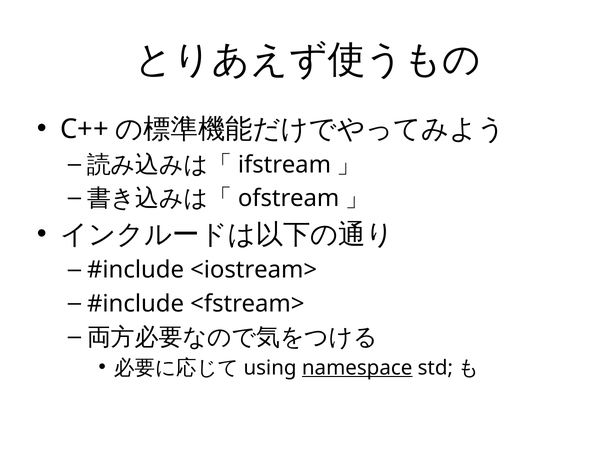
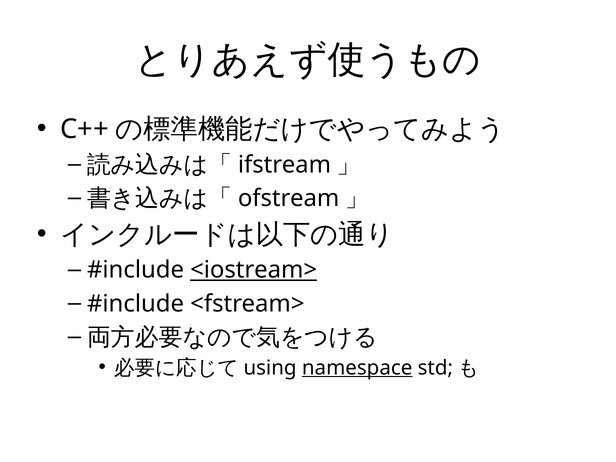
<iostream> underline: none -> present
